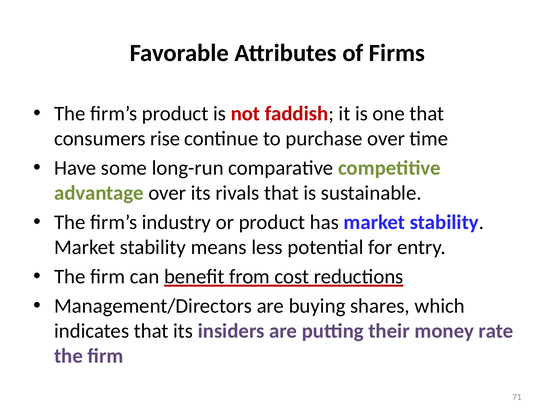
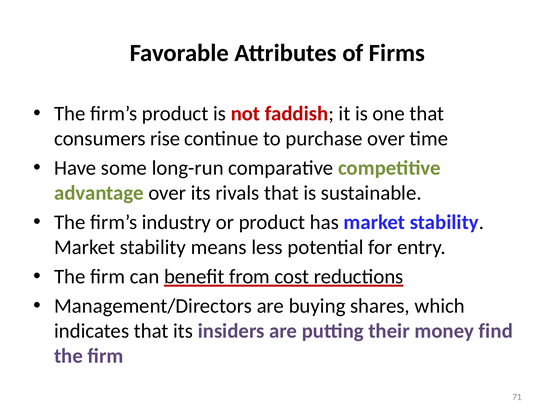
rate: rate -> find
